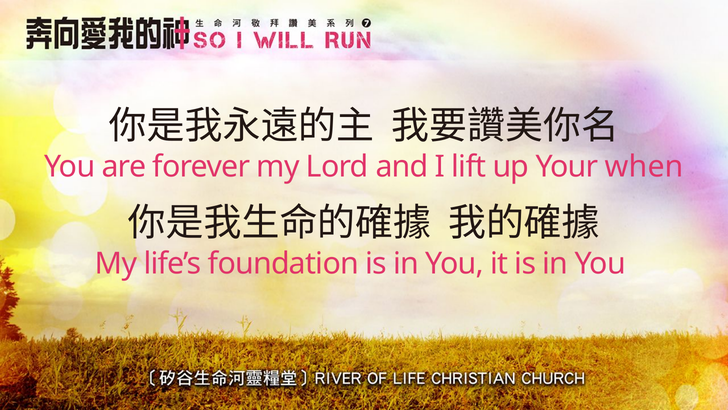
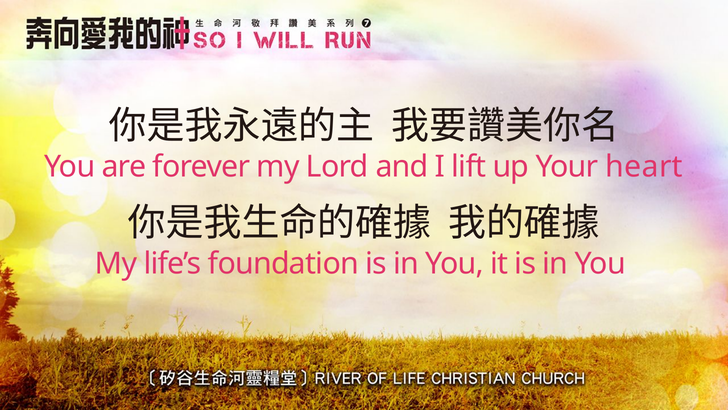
when: when -> heart
